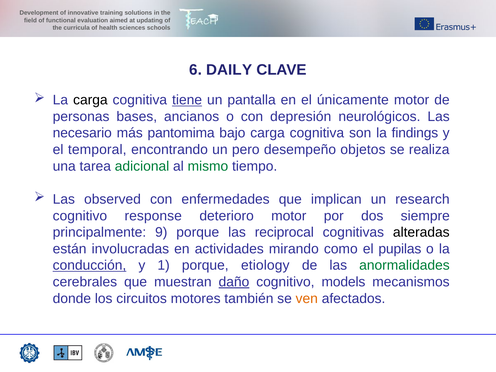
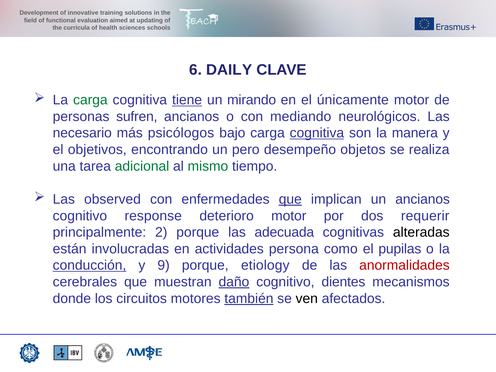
carga at (90, 100) colour: black -> green
pantalla: pantalla -> mirando
bases: bases -> sufren
depresión: depresión -> mediando
pantomima: pantomima -> psicólogos
cognitiva at (317, 133) underline: none -> present
findings: findings -> manera
temporal: temporal -> objetivos
que at (290, 199) underline: none -> present
un research: research -> ancianos
siempre: siempre -> requerir
9: 9 -> 2
reciprocal: reciprocal -> adecuada
mirando: mirando -> persona
1: 1 -> 9
anormalidades colour: green -> red
models: models -> dientes
también underline: none -> present
ven colour: orange -> black
